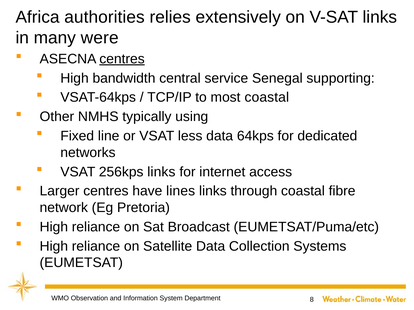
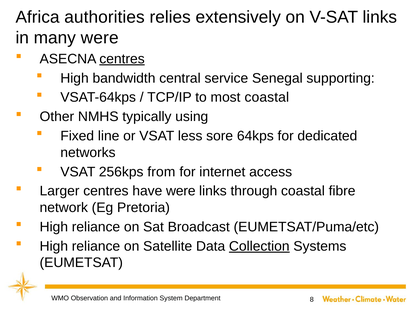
less data: data -> sore
256kps links: links -> from
have lines: lines -> were
Collection underline: none -> present
